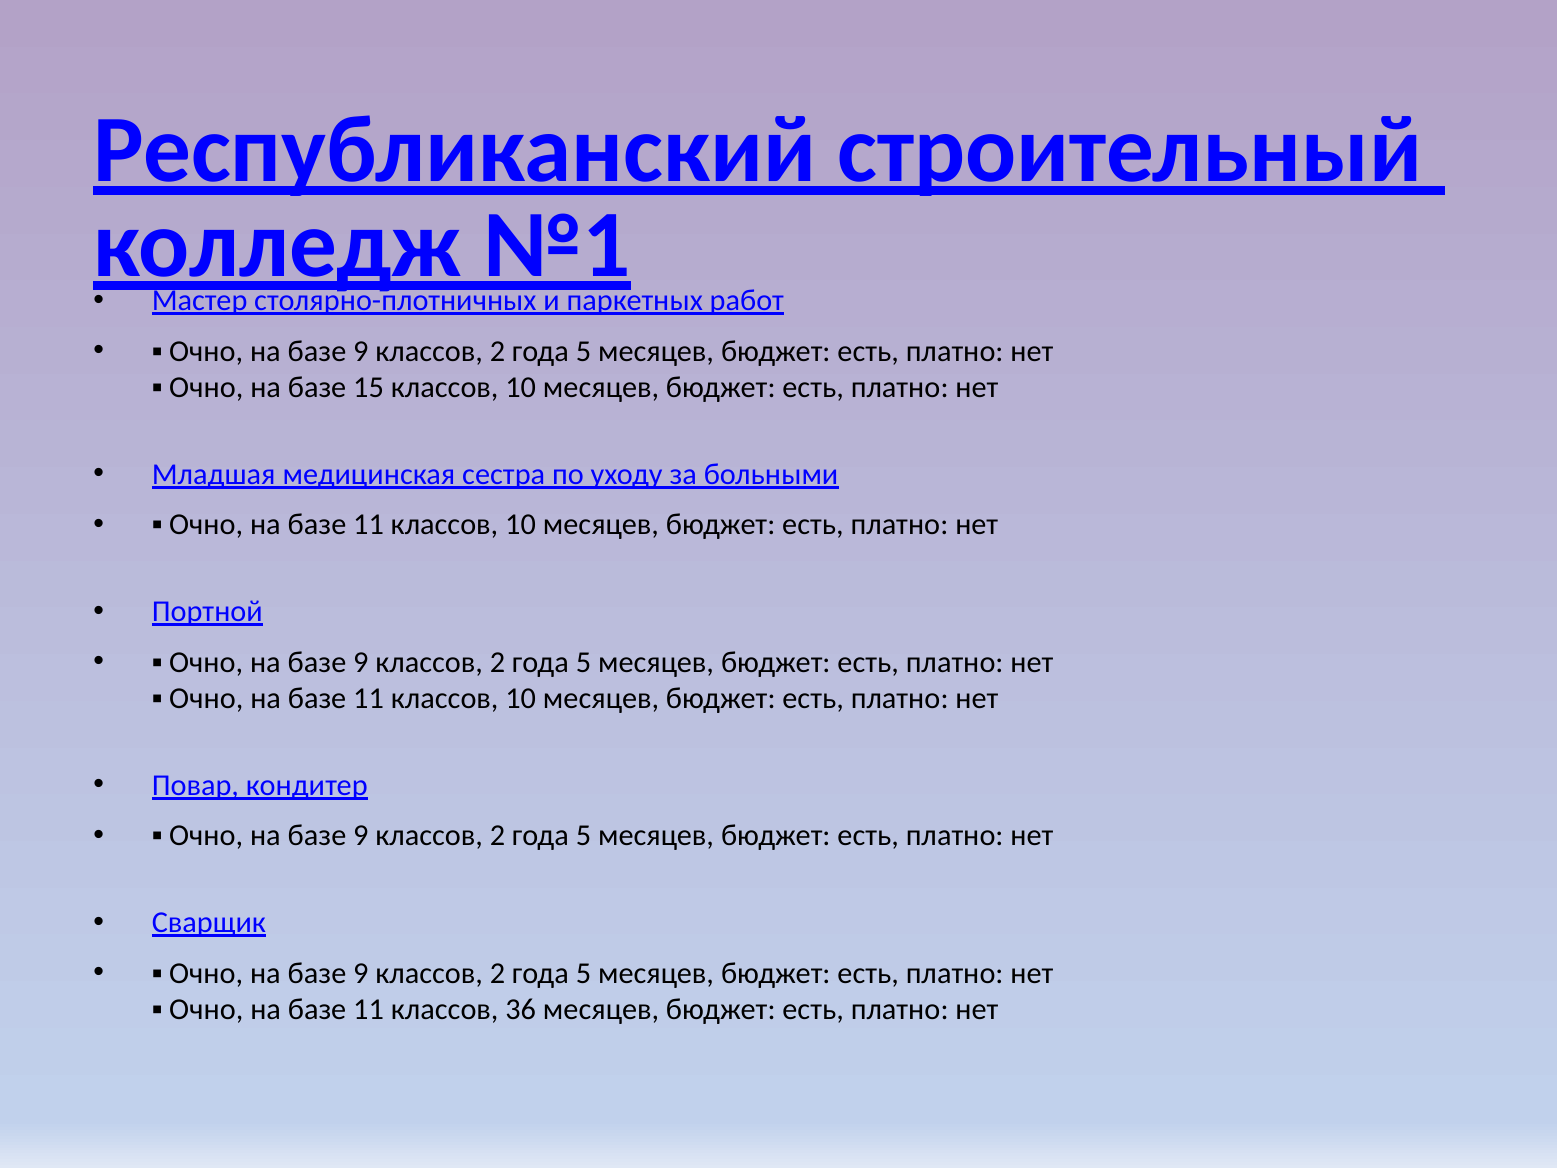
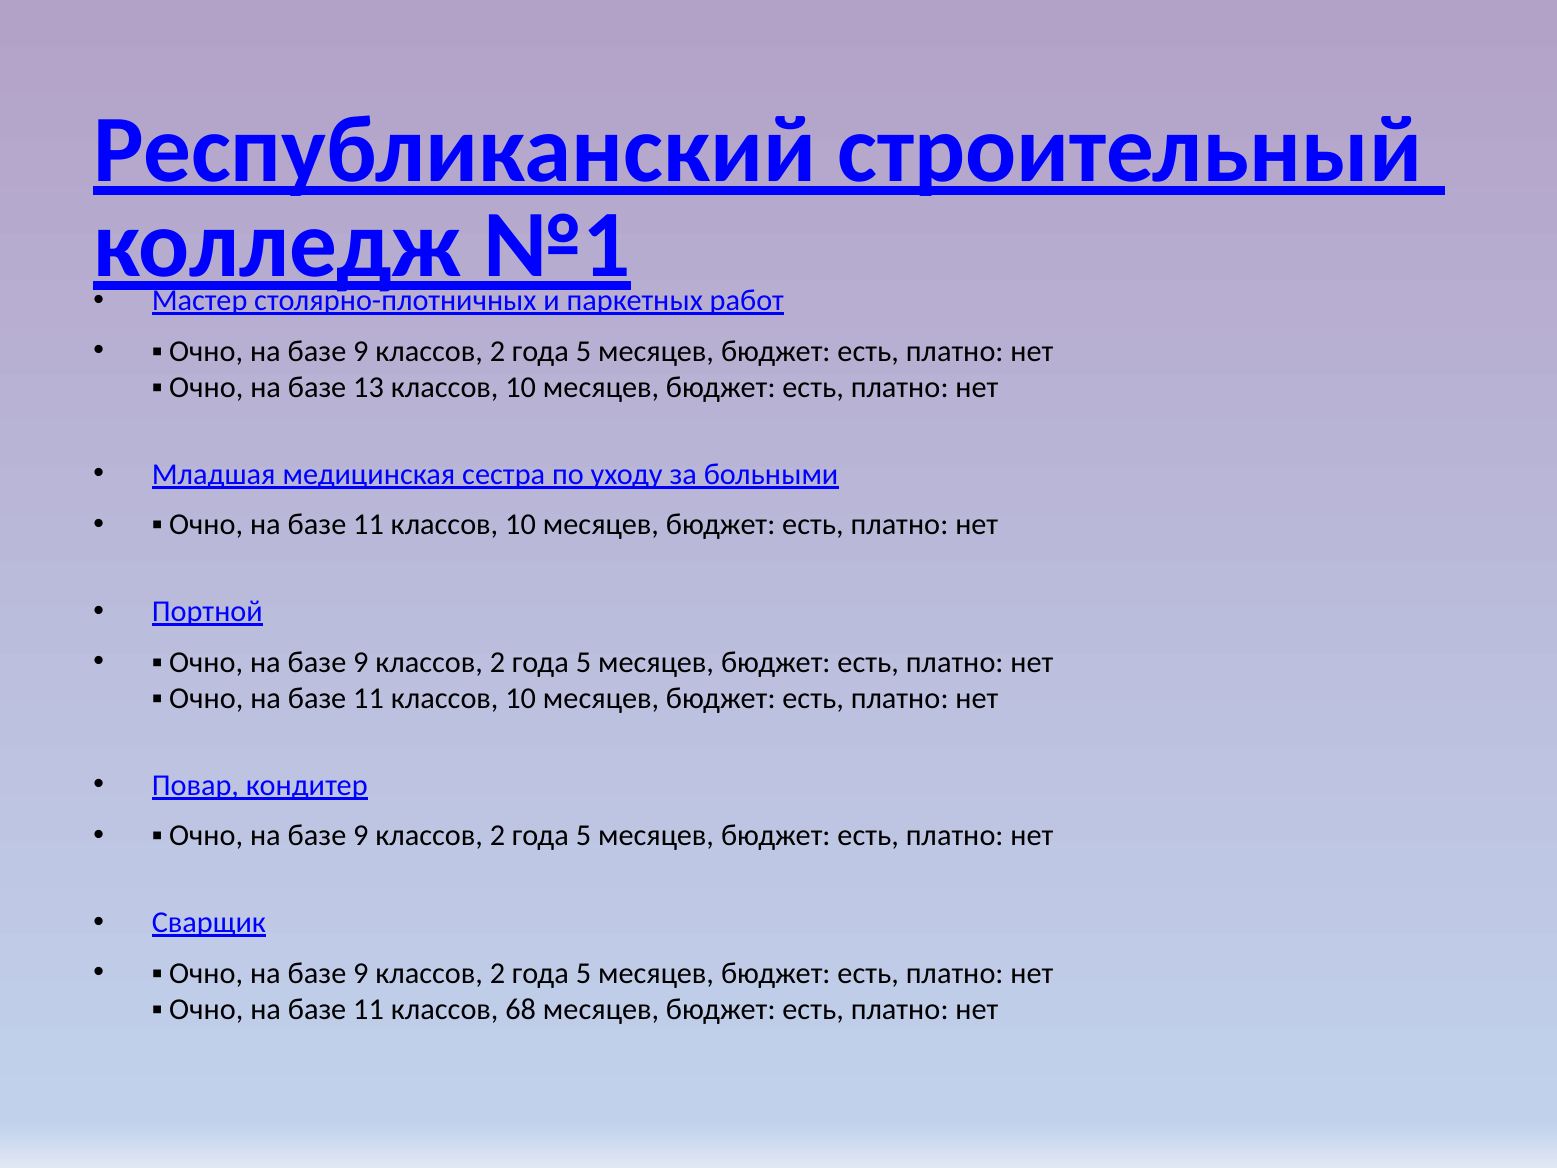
15: 15 -> 13
36: 36 -> 68
